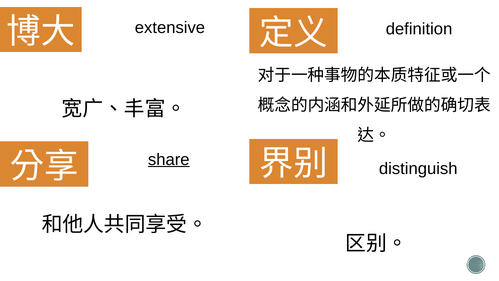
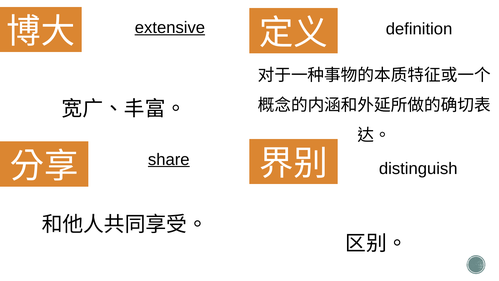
extensive underline: none -> present
